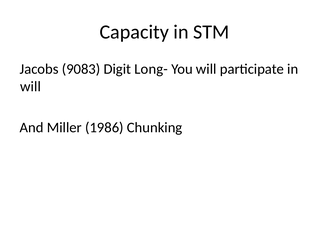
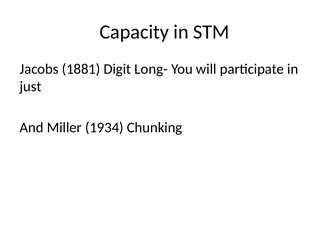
9083: 9083 -> 1881
will at (30, 87): will -> just
1986: 1986 -> 1934
